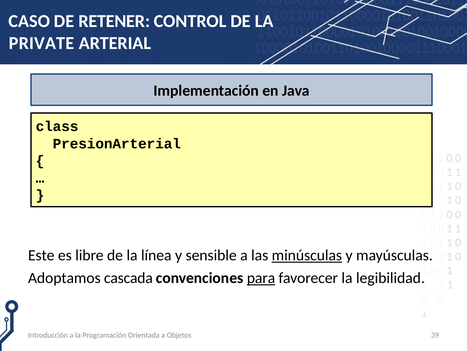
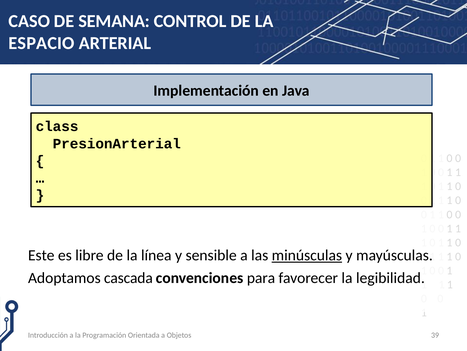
RETENER: RETENER -> SEMANA
PRIVATE: PRIVATE -> ESPACIO
para underline: present -> none
